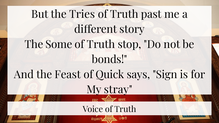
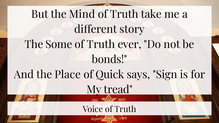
Tries: Tries -> Mind
past: past -> take
stop: stop -> ever
Feast: Feast -> Place
stray: stray -> tread
